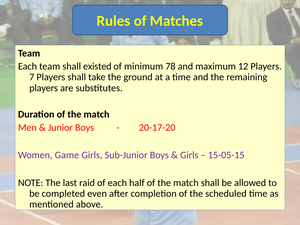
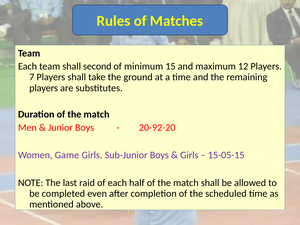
existed: existed -> second
78: 78 -> 15
20-17-20: 20-17-20 -> 20-92-20
